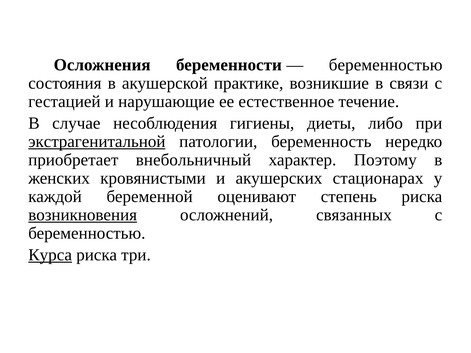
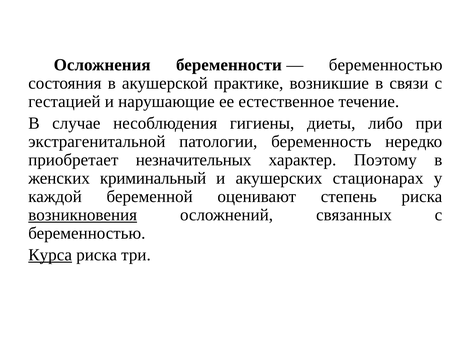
экстрагенитальной underline: present -> none
внебольничный: внебольничный -> незначительных
кровянистыми: кровянистыми -> криминальный
